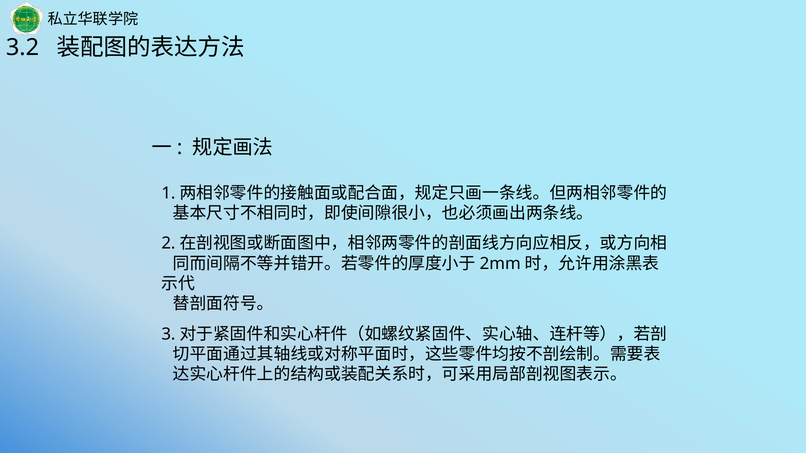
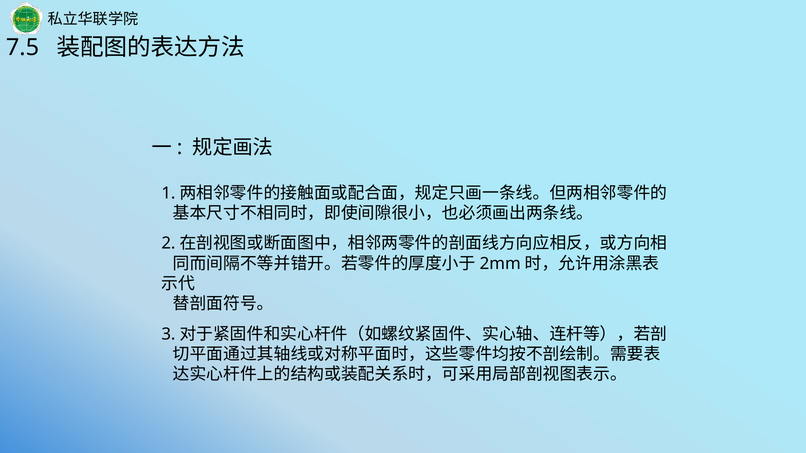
3.2: 3.2 -> 7.5
